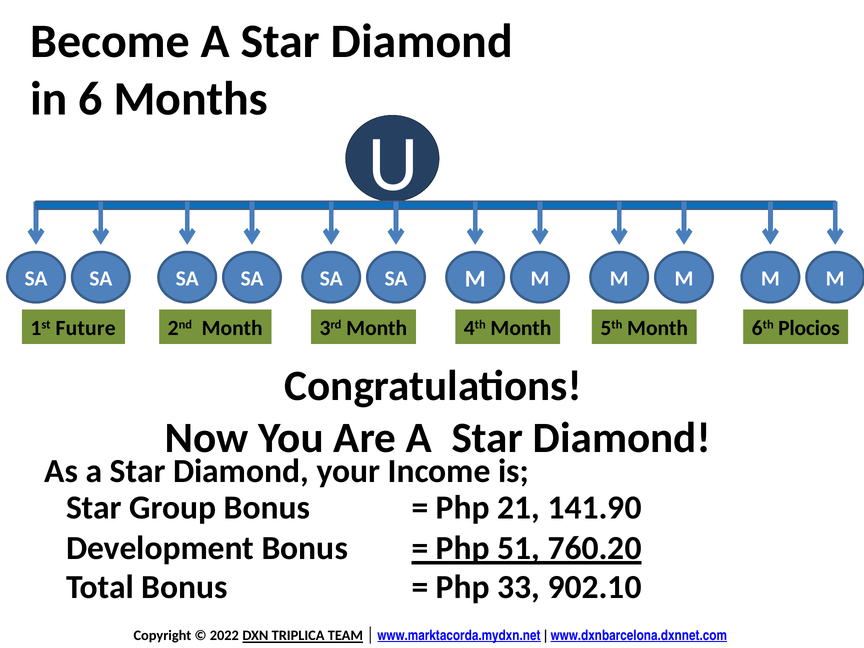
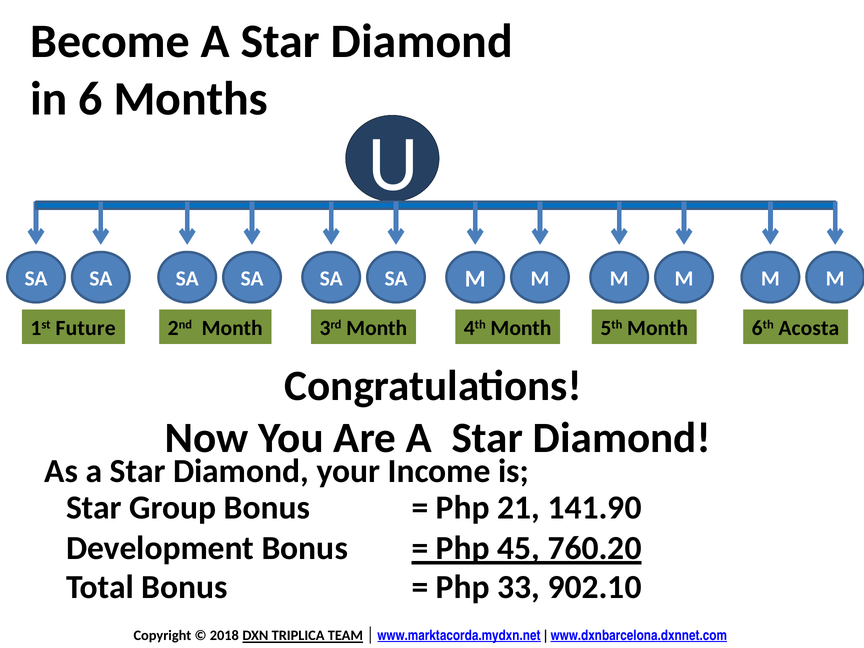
Plocios: Plocios -> Acosta
51: 51 -> 45
2022: 2022 -> 2018
